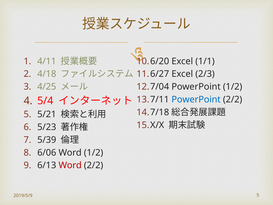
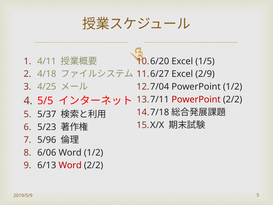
1/1: 1/1 -> 1/5
2/3: 2/3 -> 2/9
PowerPoint at (196, 99) colour: blue -> red
5/4: 5/4 -> 5/5
5/21: 5/21 -> 5/37
5/39: 5/39 -> 5/96
